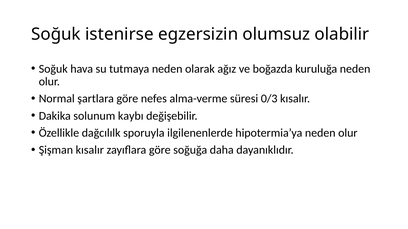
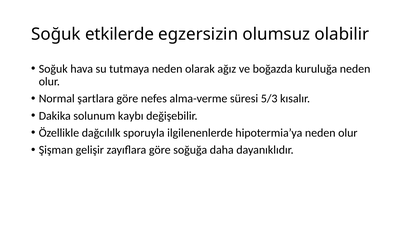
istenirse: istenirse -> etkilerde
0/3: 0/3 -> 5/3
Şişman kısalır: kısalır -> gelişir
